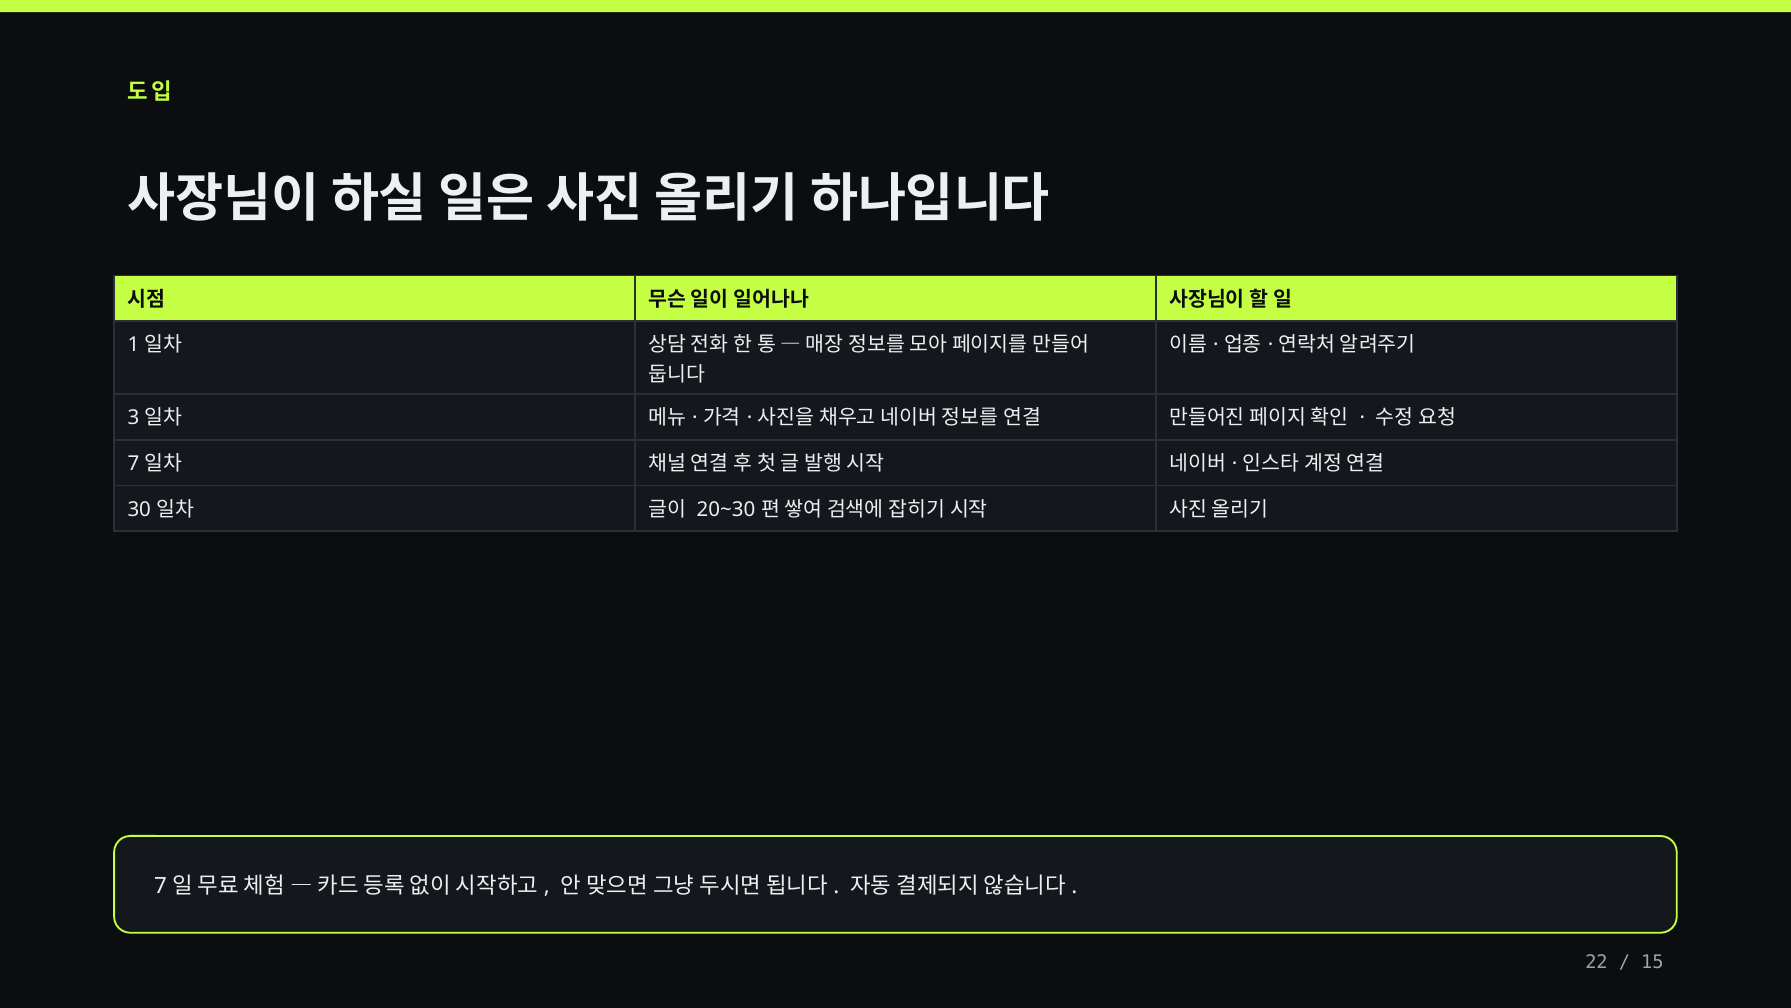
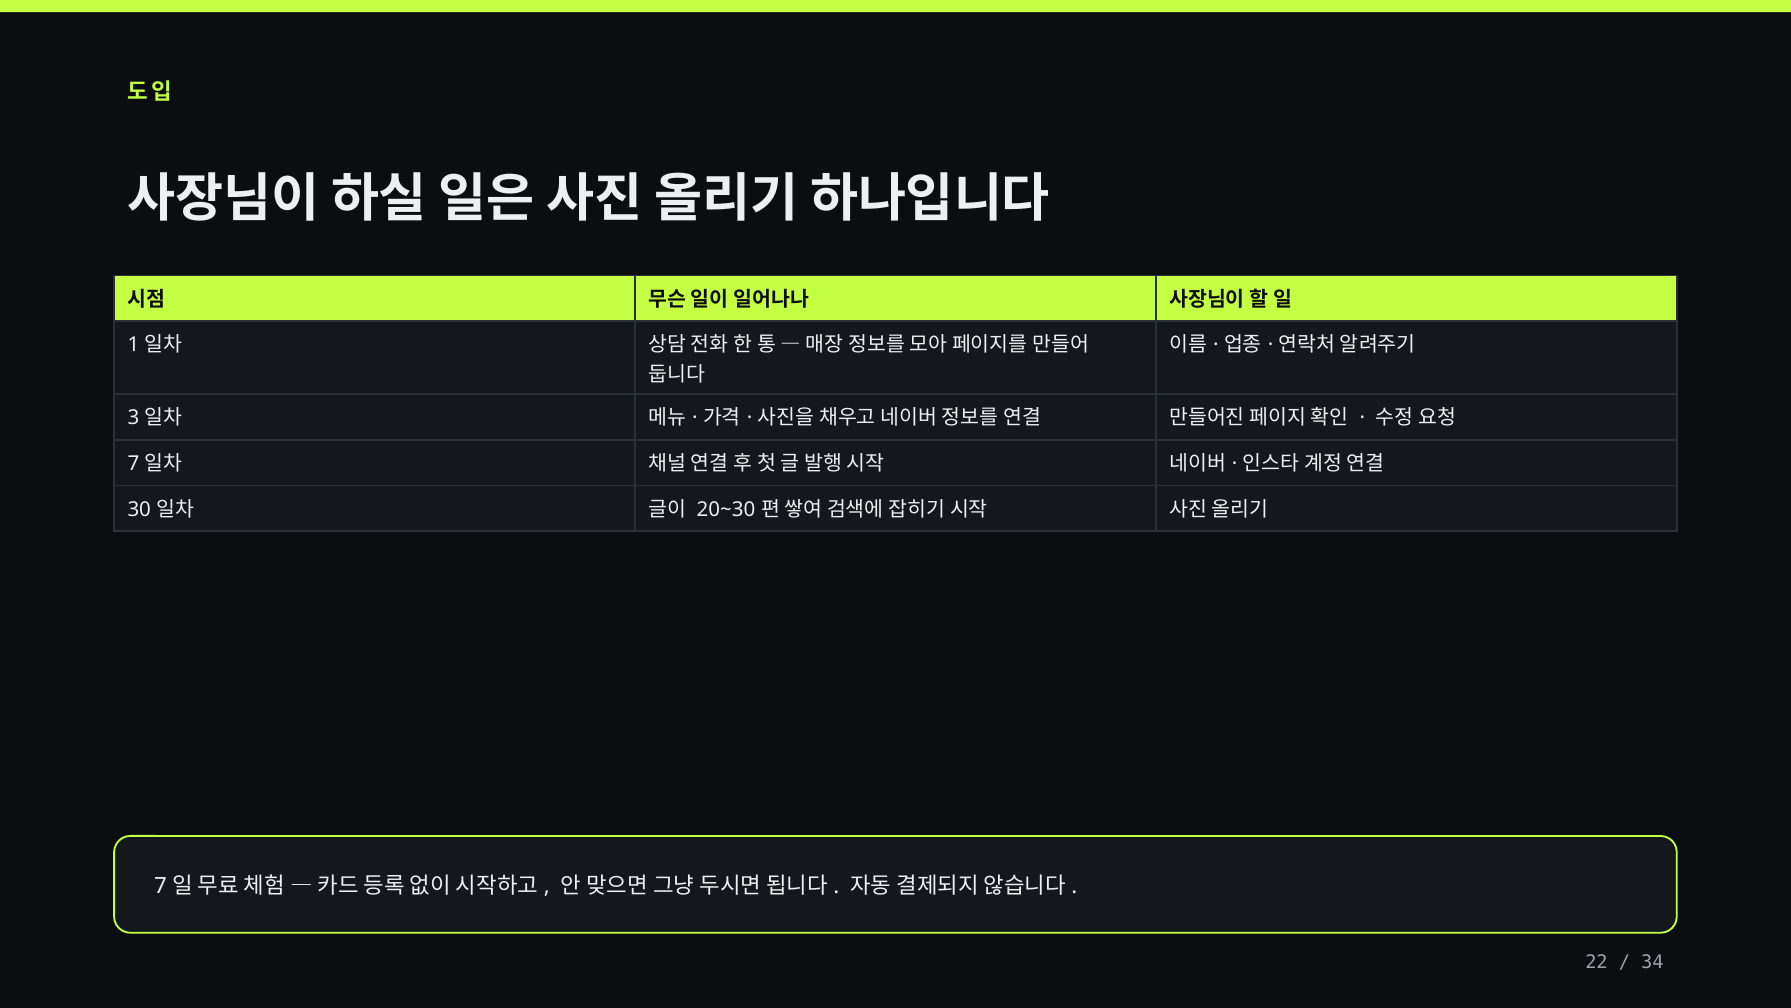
15: 15 -> 34
